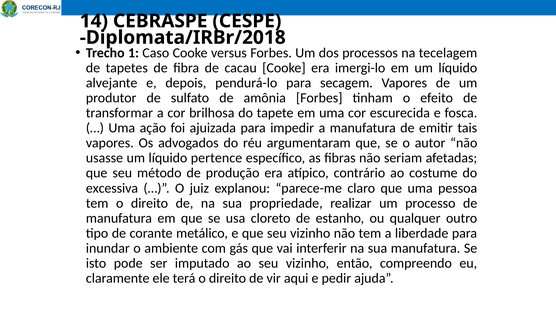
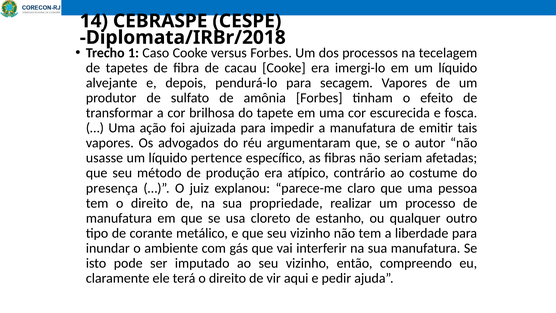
excessiva: excessiva -> presença
